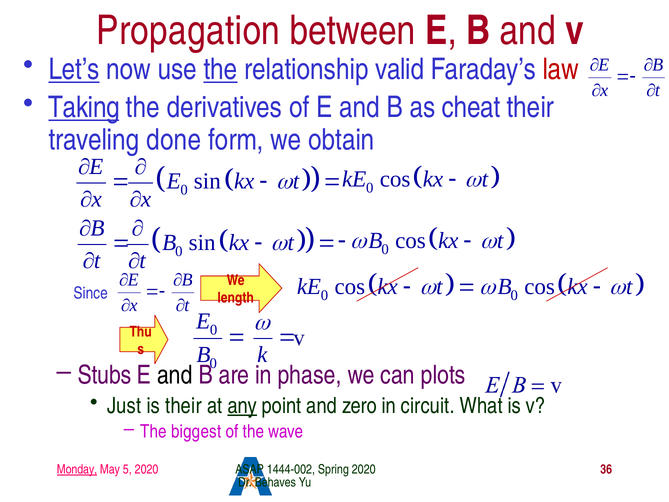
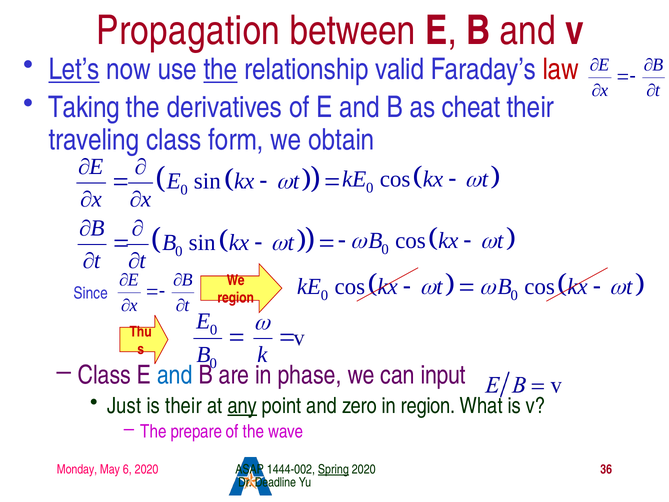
Taking underline: present -> none
traveling done: done -> class
length at (236, 298): length -> region
Stubs at (105, 375): Stubs -> Class
and at (175, 375) colour: black -> blue
plots: plots -> input
in circuit: circuit -> region
biggest: biggest -> prepare
Monday underline: present -> none
5: 5 -> 6
Spring underline: none -> present
Behaves: Behaves -> Deadline
